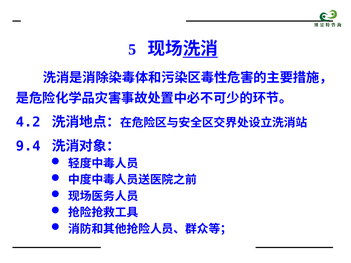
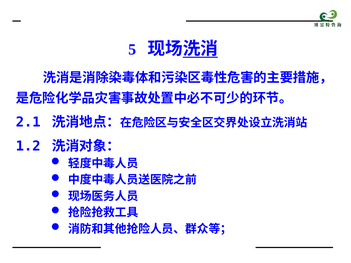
4.2: 4.2 -> 2.1
9.4: 9.4 -> 1.2
